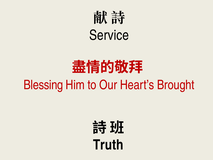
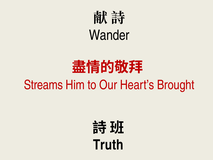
Service: Service -> Wander
Blessing: Blessing -> Streams
